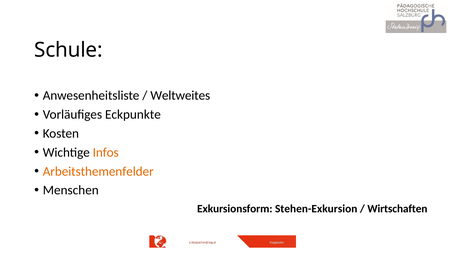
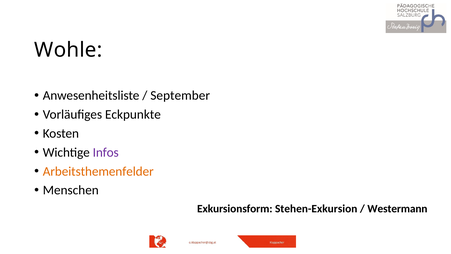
Schule: Schule -> Wohle
Weltweites: Weltweites -> September
Infos colour: orange -> purple
Wirtschaften: Wirtschaften -> Westermann
